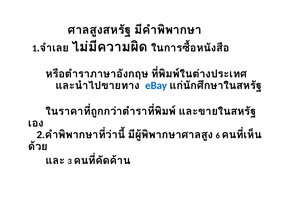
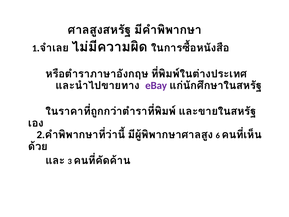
eBay colour: blue -> purple
